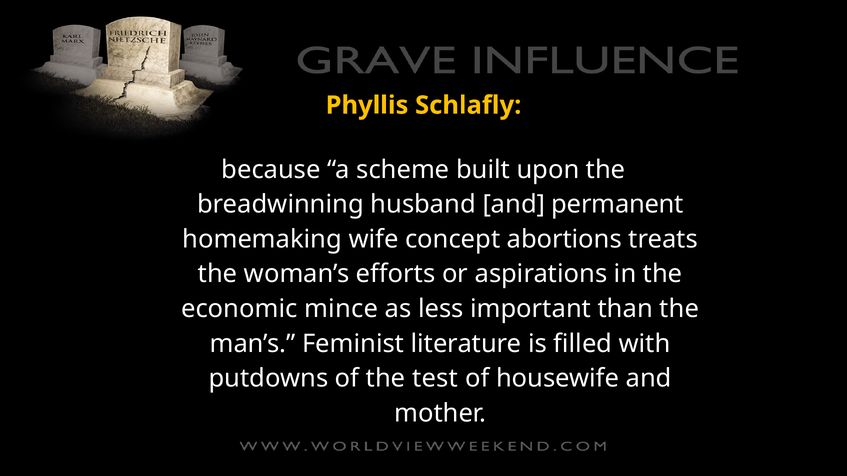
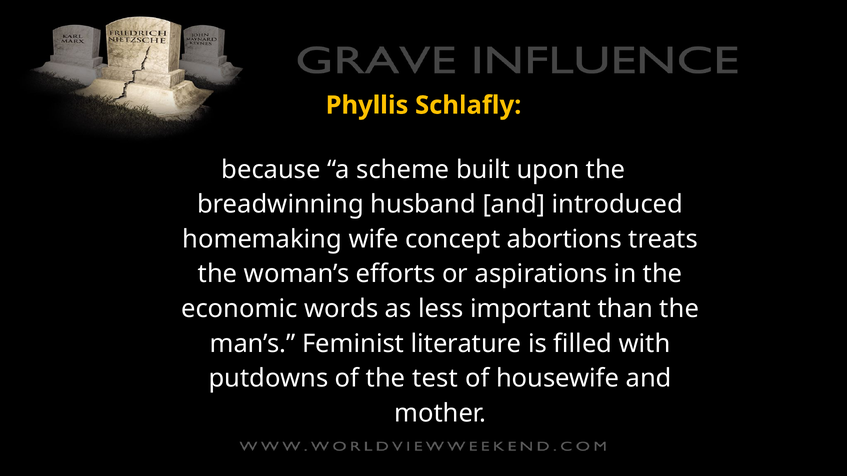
permanent: permanent -> introduced
mince: mince -> words
